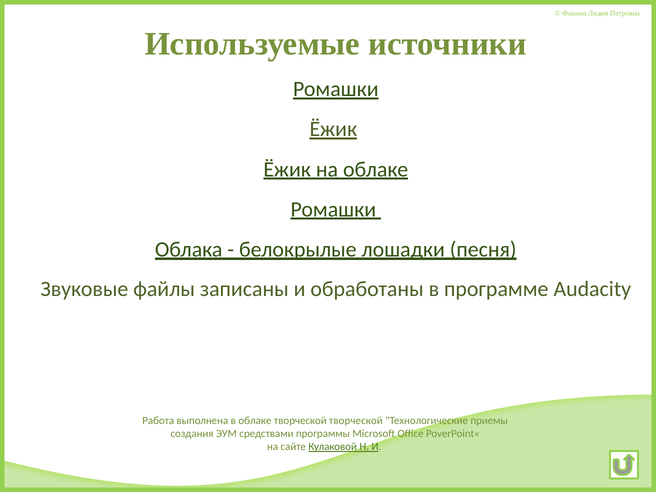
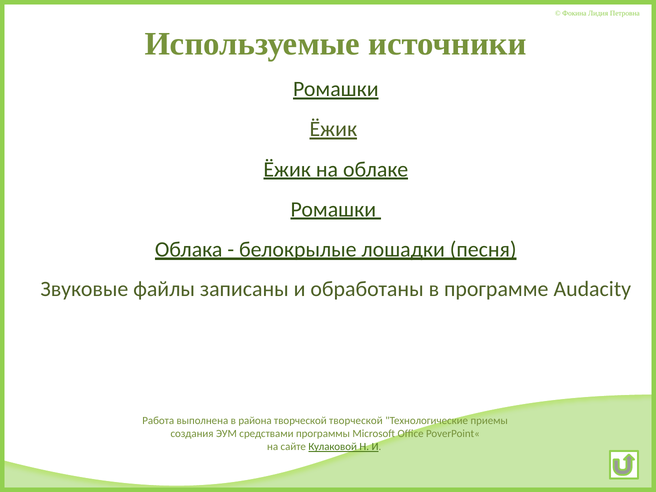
в облаке: облаке -> района
